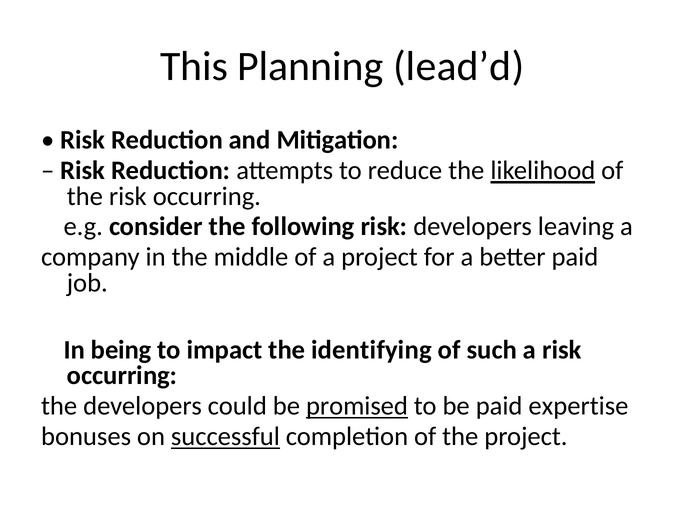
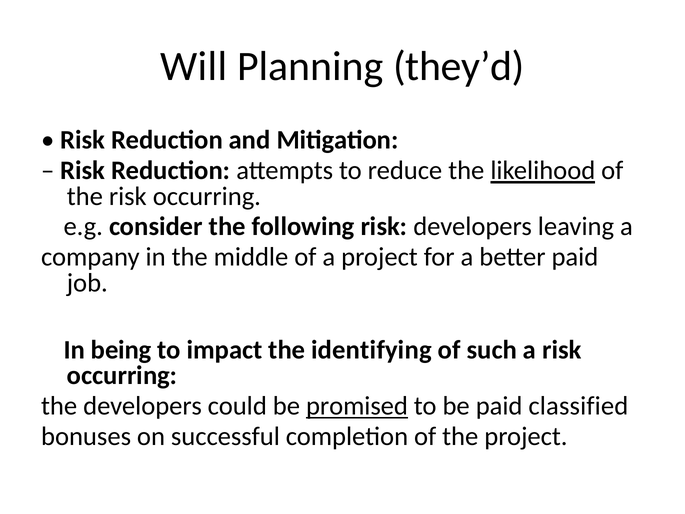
This: This -> Will
lead’d: lead’d -> they’d
expertise: expertise -> classified
successful underline: present -> none
